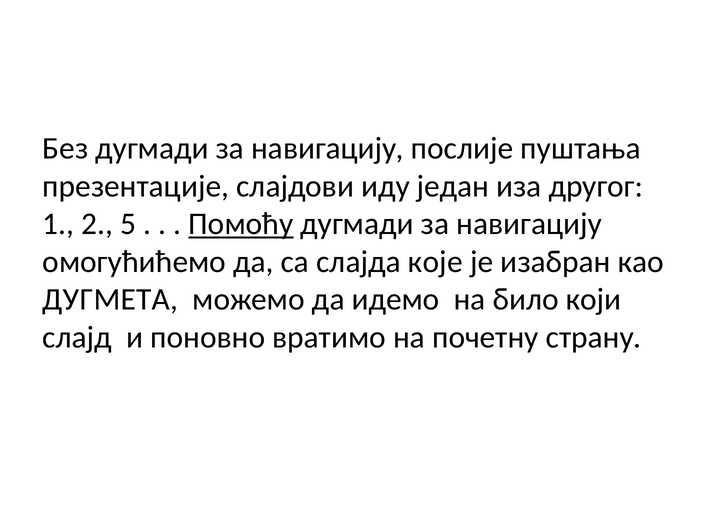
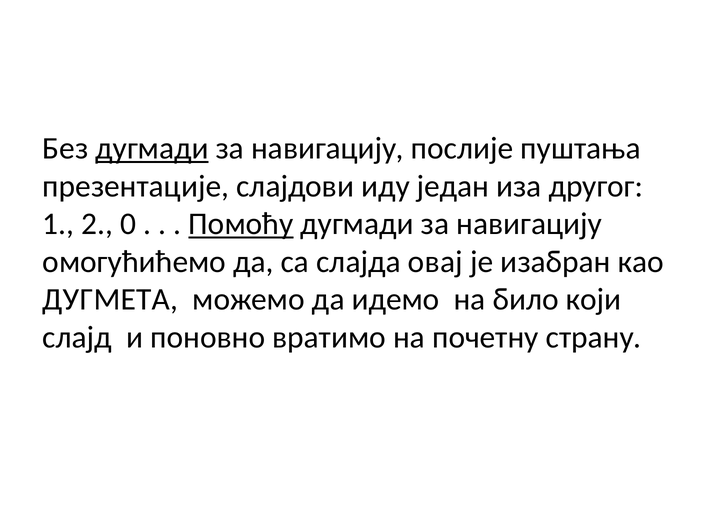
дугмади at (152, 149) underline: none -> present
5: 5 -> 0
које: које -> овај
